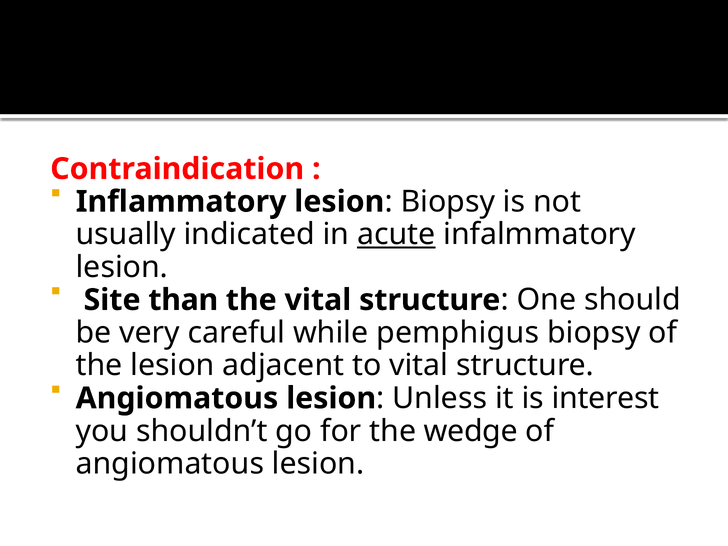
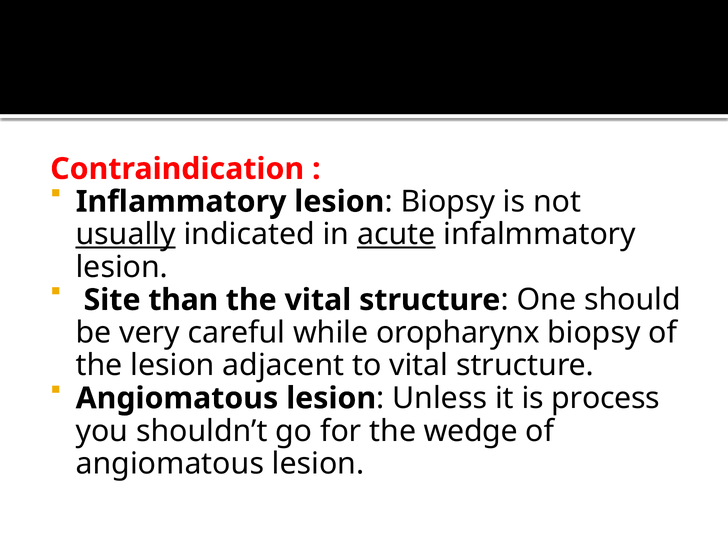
usually underline: none -> present
pemphigus: pemphigus -> oropharynx
interest: interest -> process
